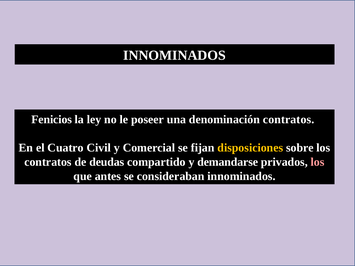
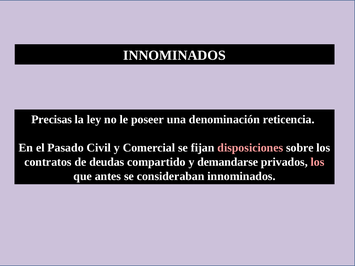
Fenicios: Fenicios -> Precisas
denominación contratos: contratos -> reticencia
Cuatro: Cuatro -> Pasado
disposiciones colour: yellow -> pink
